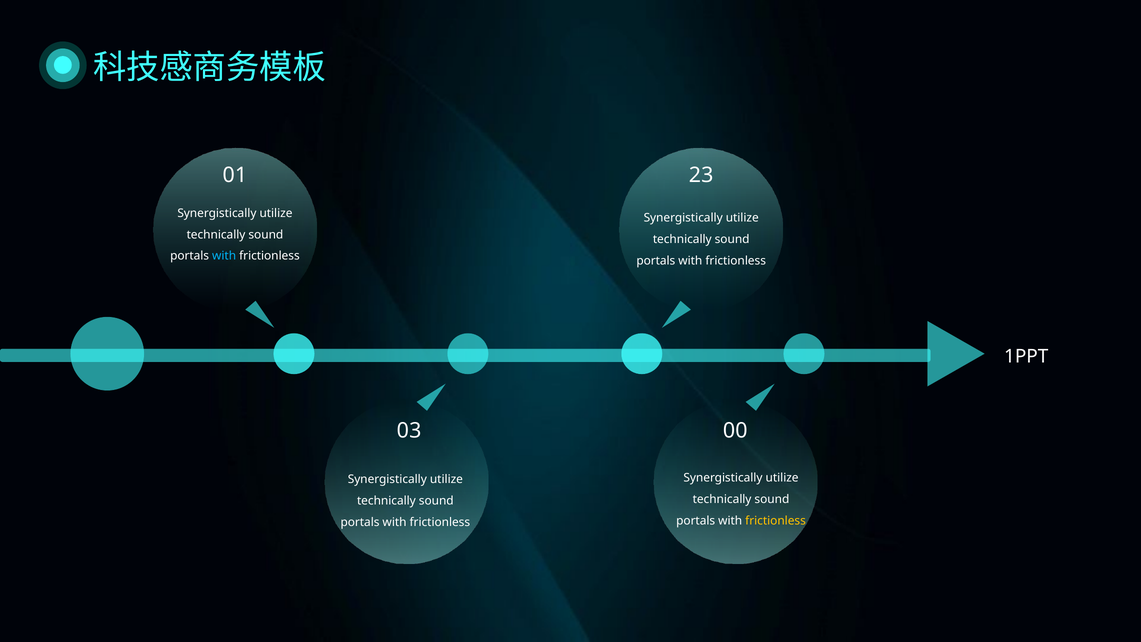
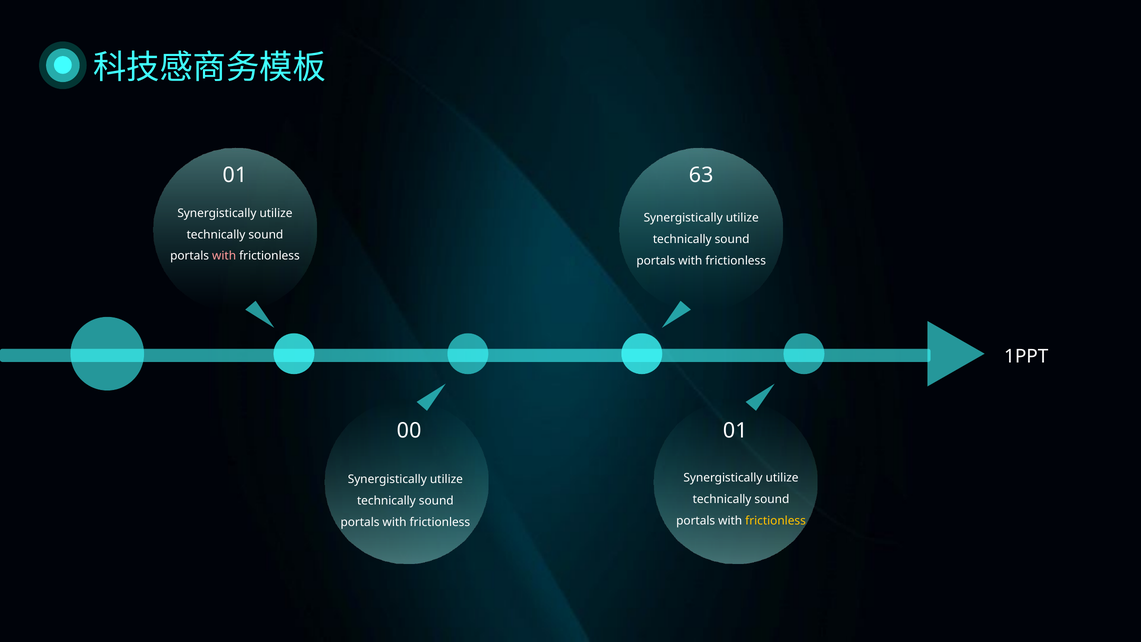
2: 2 -> 6
with at (224, 256) colour: light blue -> pink
3 at (415, 431): 3 -> 0
0 at (741, 431): 0 -> 1
